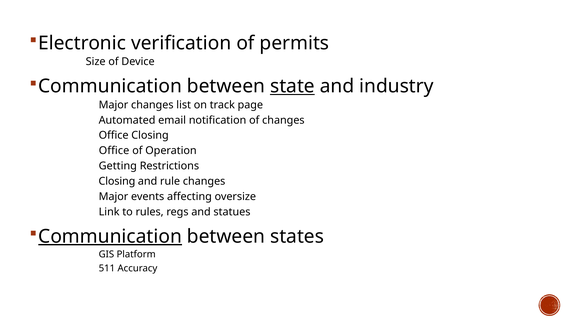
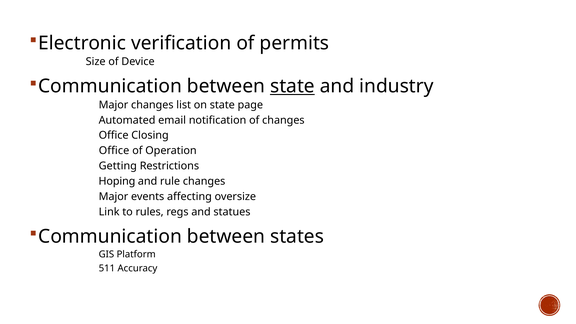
on track: track -> state
Closing at (117, 181): Closing -> Hoping
Communication at (110, 236) underline: present -> none
